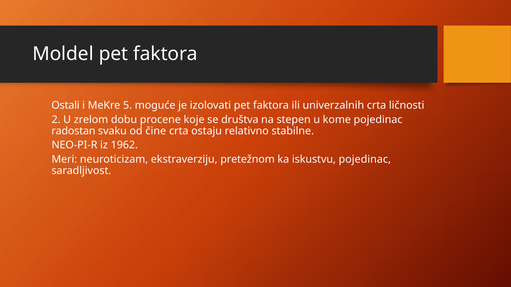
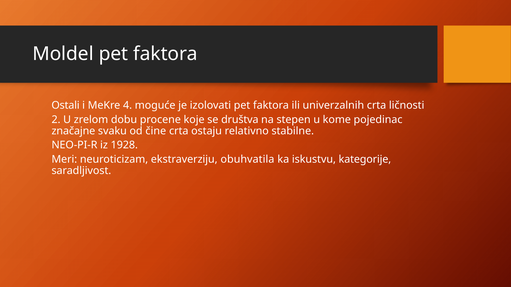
5: 5 -> 4
radostan: radostan -> značajne
1962: 1962 -> 1928
pretežnom: pretežnom -> obuhvatila
iskustvu pojedinac: pojedinac -> kategorije
